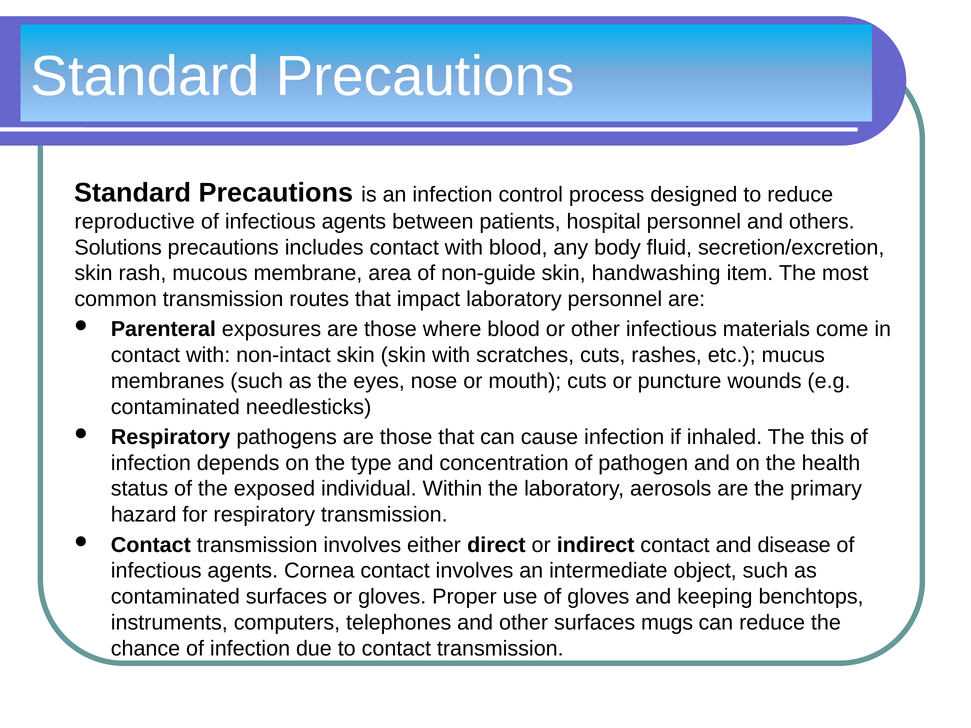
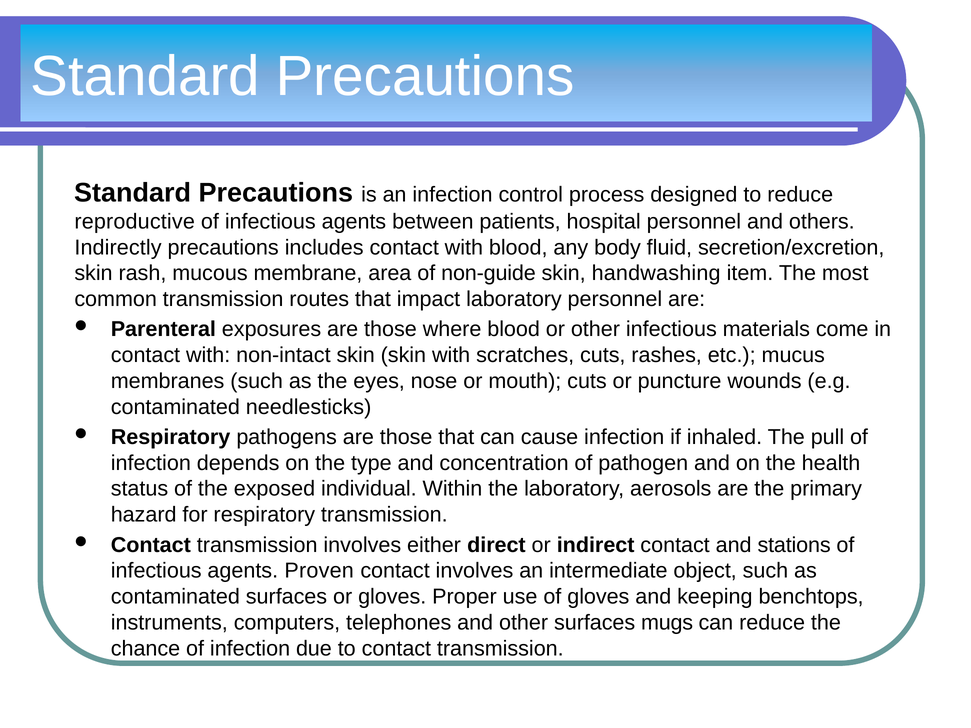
Solutions: Solutions -> Indirectly
this: this -> pull
disease: disease -> stations
Cornea: Cornea -> Proven
